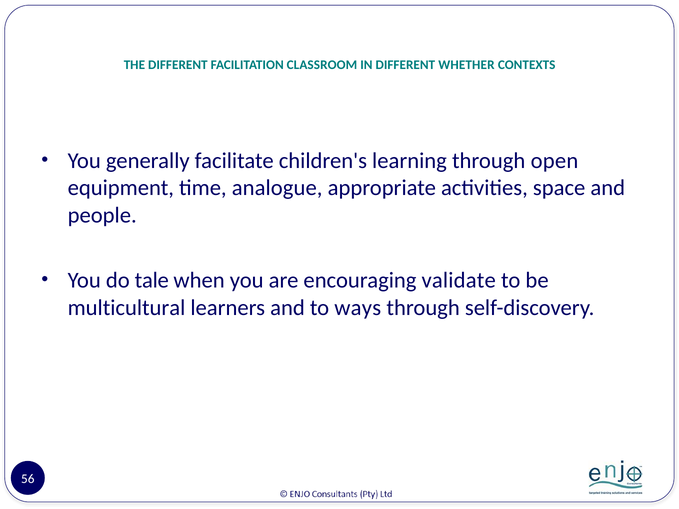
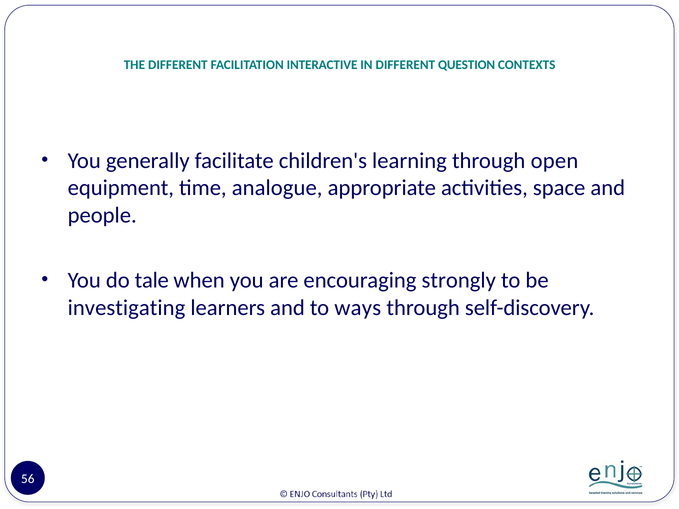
CLASSROOM: CLASSROOM -> INTERACTIVE
WHETHER: WHETHER -> QUESTION
validate: validate -> strongly
multicultural: multicultural -> investigating
